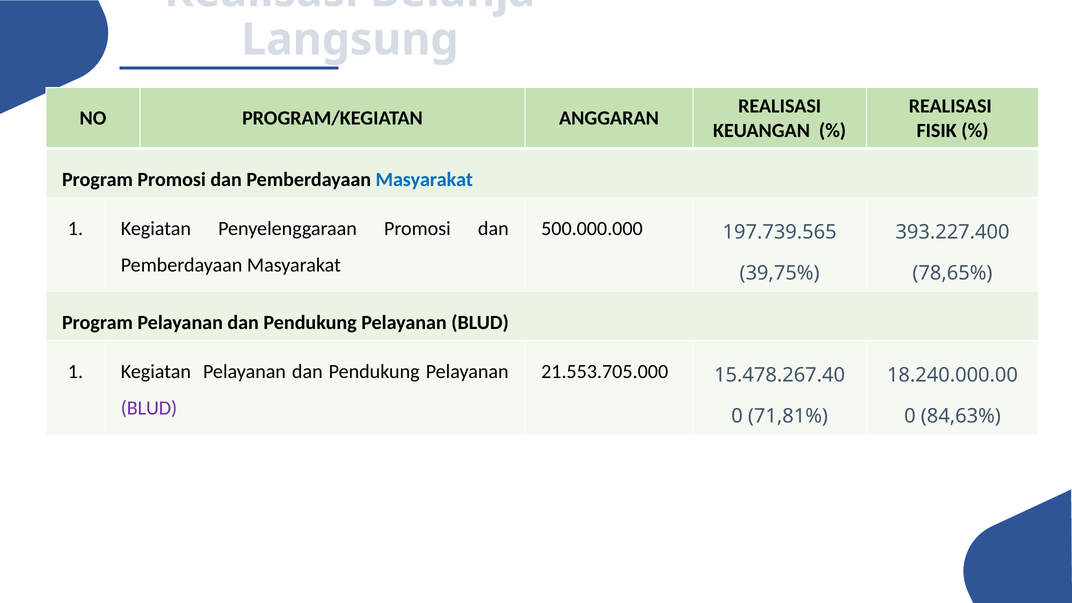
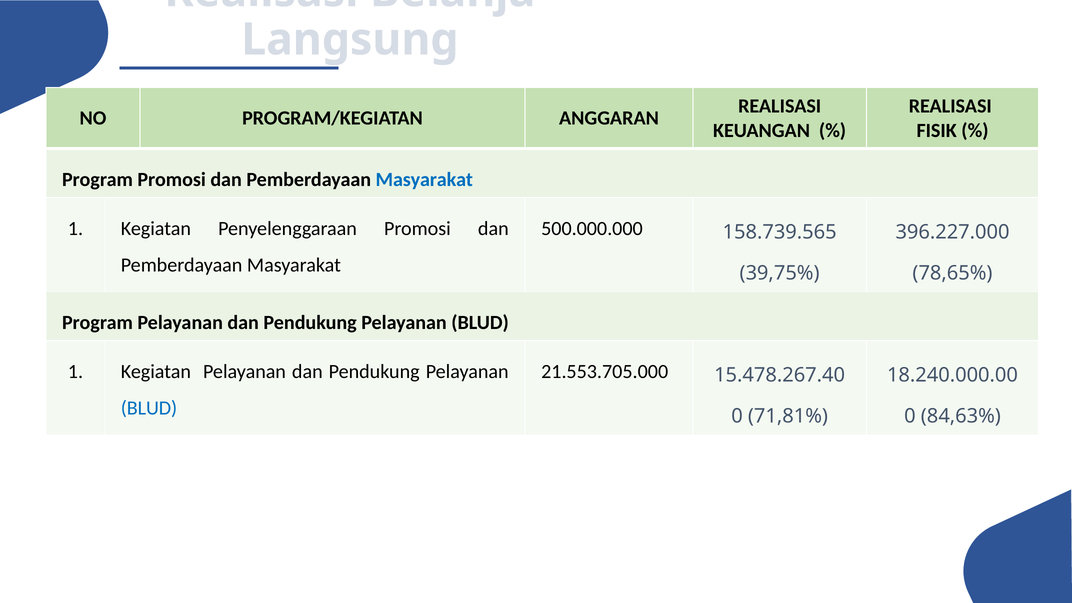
197.739.565: 197.739.565 -> 158.739.565
393.227.400: 393.227.400 -> 396.227.000
BLUD at (149, 408) colour: purple -> blue
